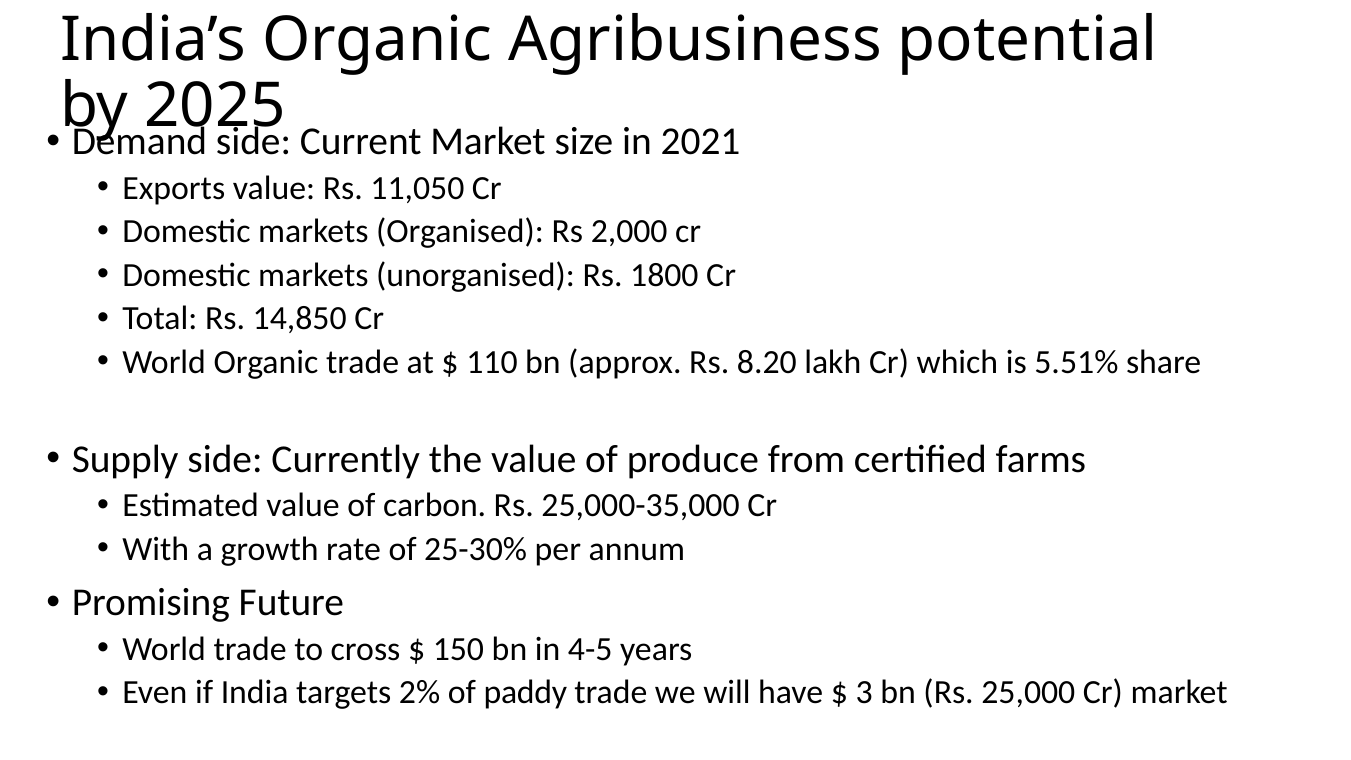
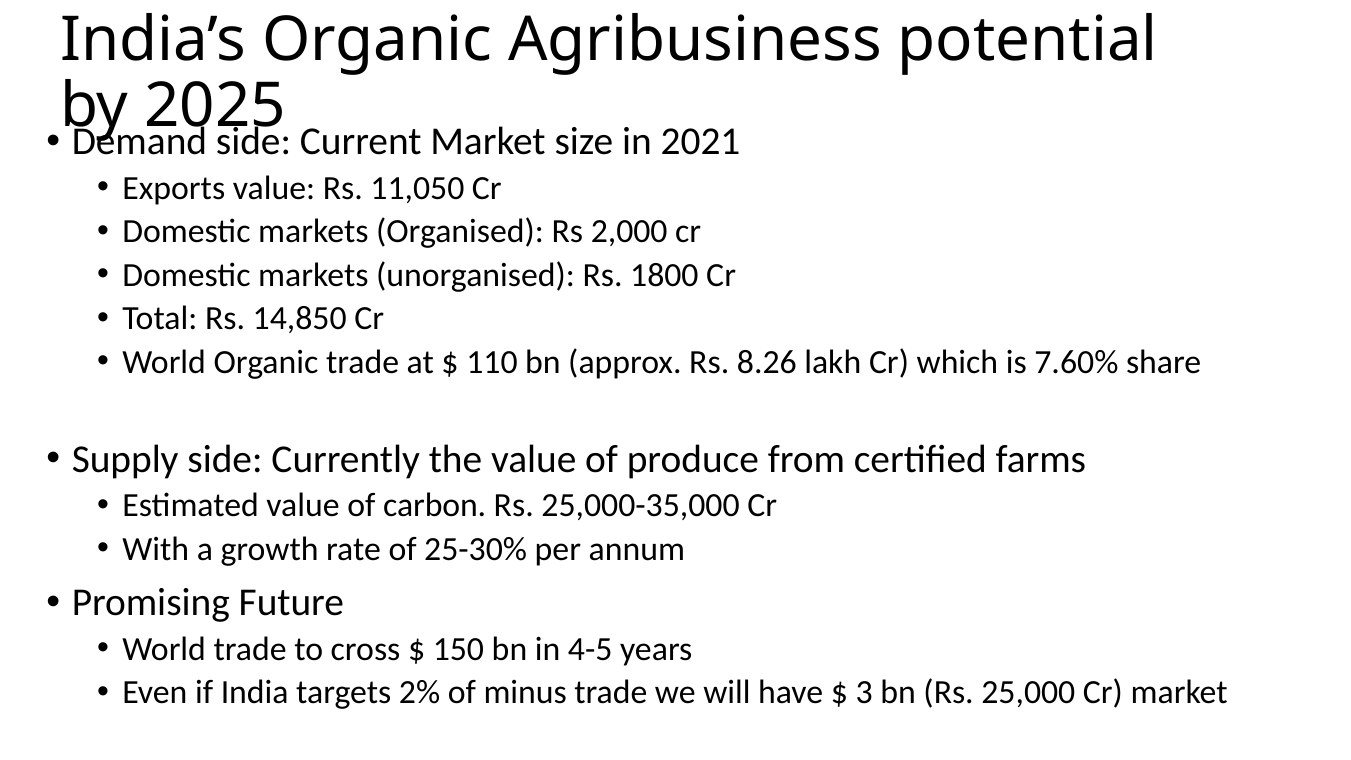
8.20: 8.20 -> 8.26
5.51%: 5.51% -> 7.60%
paddy: paddy -> minus
